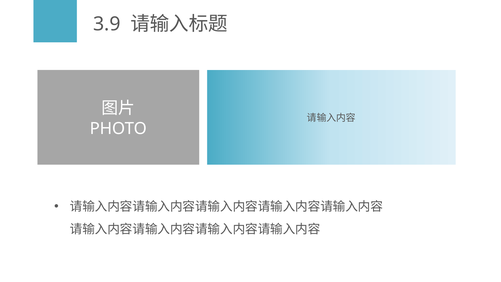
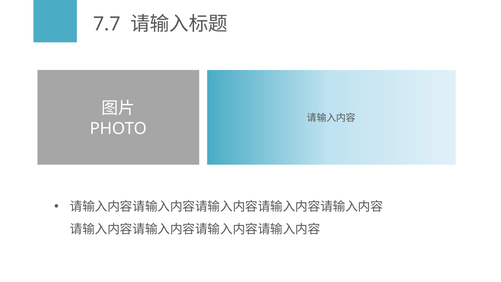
3.9: 3.9 -> 7.7
